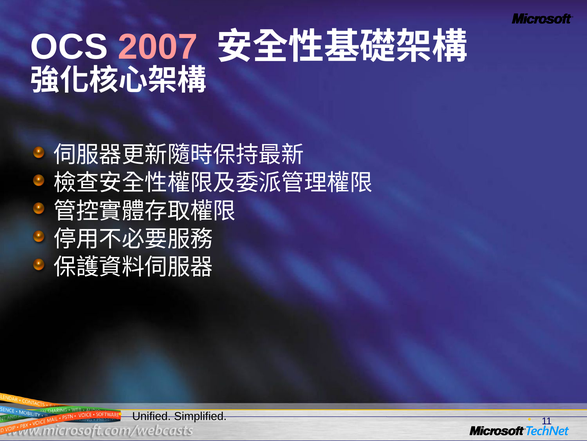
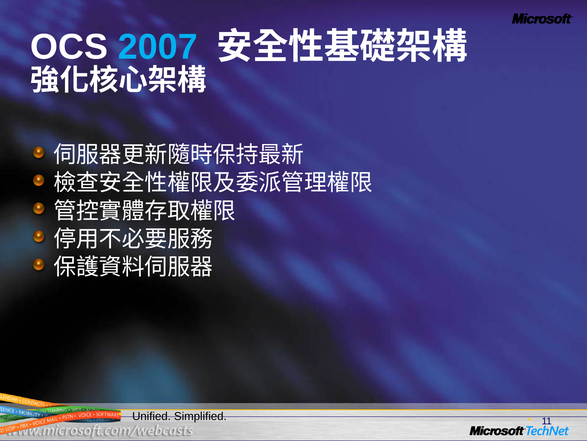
2007 colour: pink -> light blue
